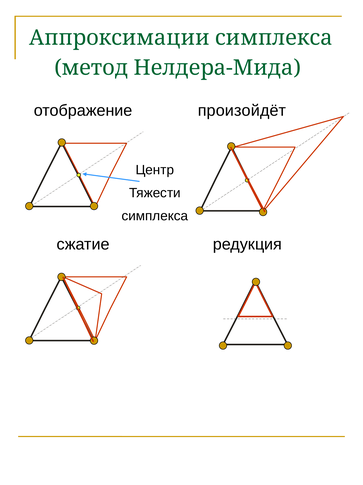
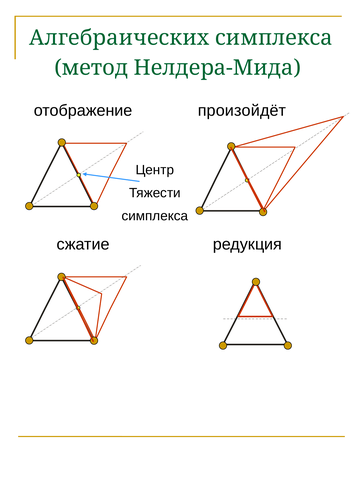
Аппроксимации: Аппроксимации -> Алгебраических
